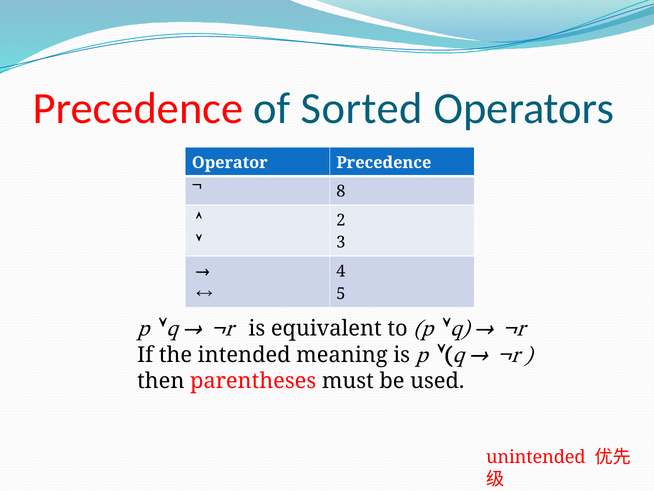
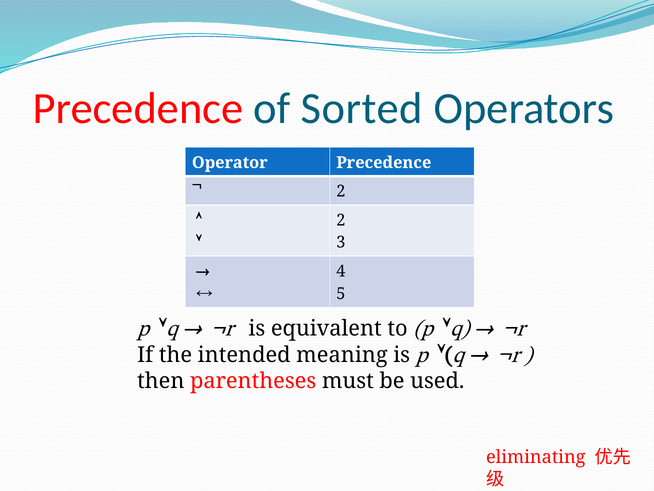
8 at (341, 191): 8 -> 2
unintended: unintended -> eliminating
